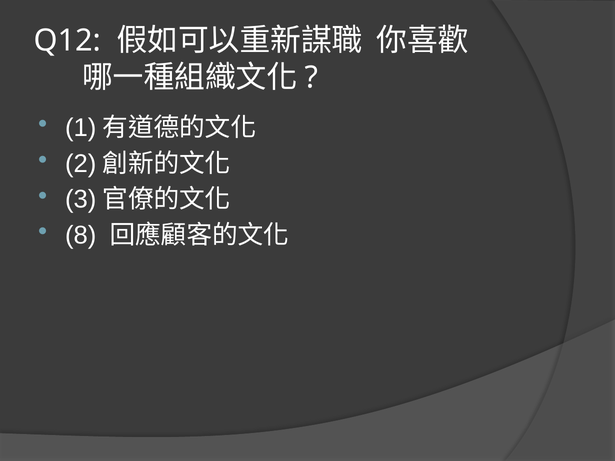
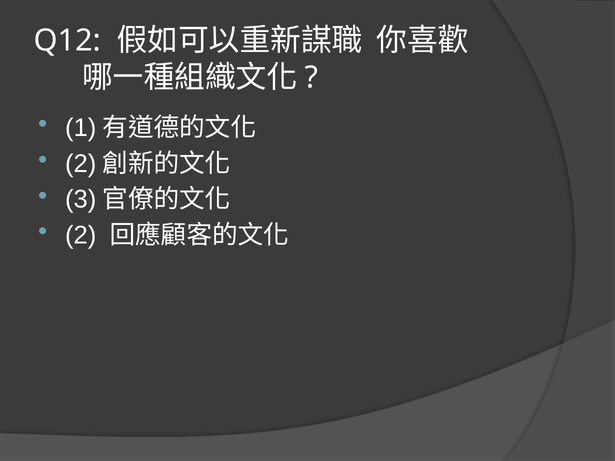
8 at (81, 235): 8 -> 2
